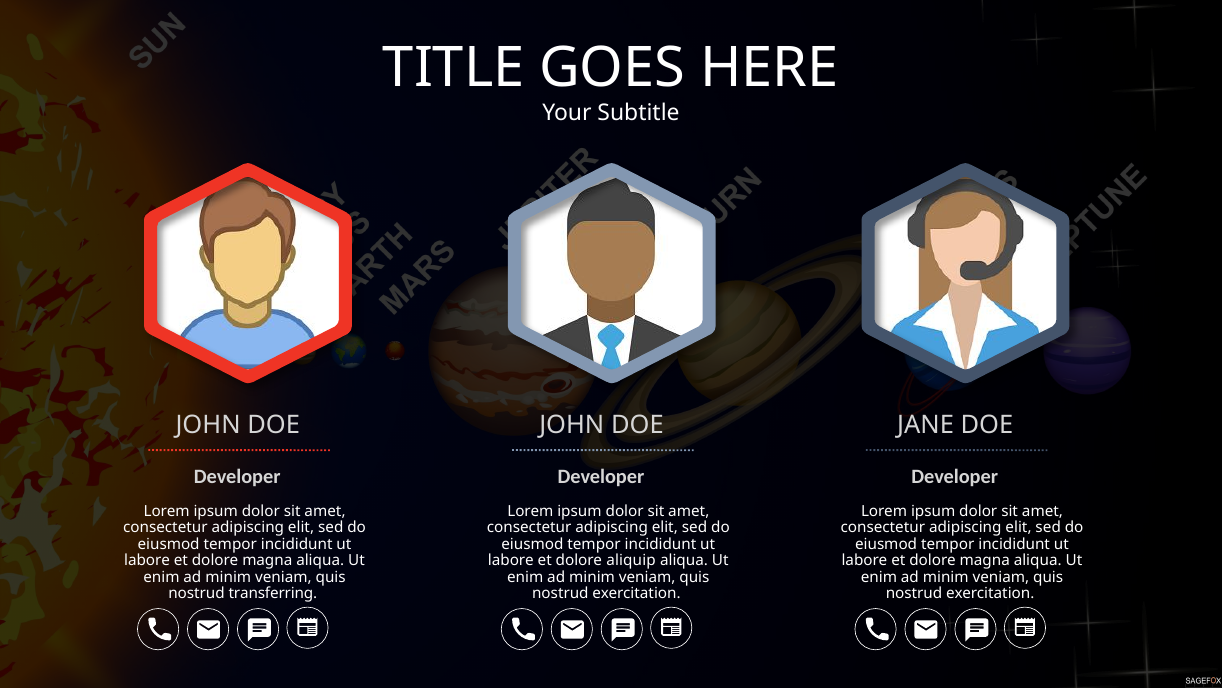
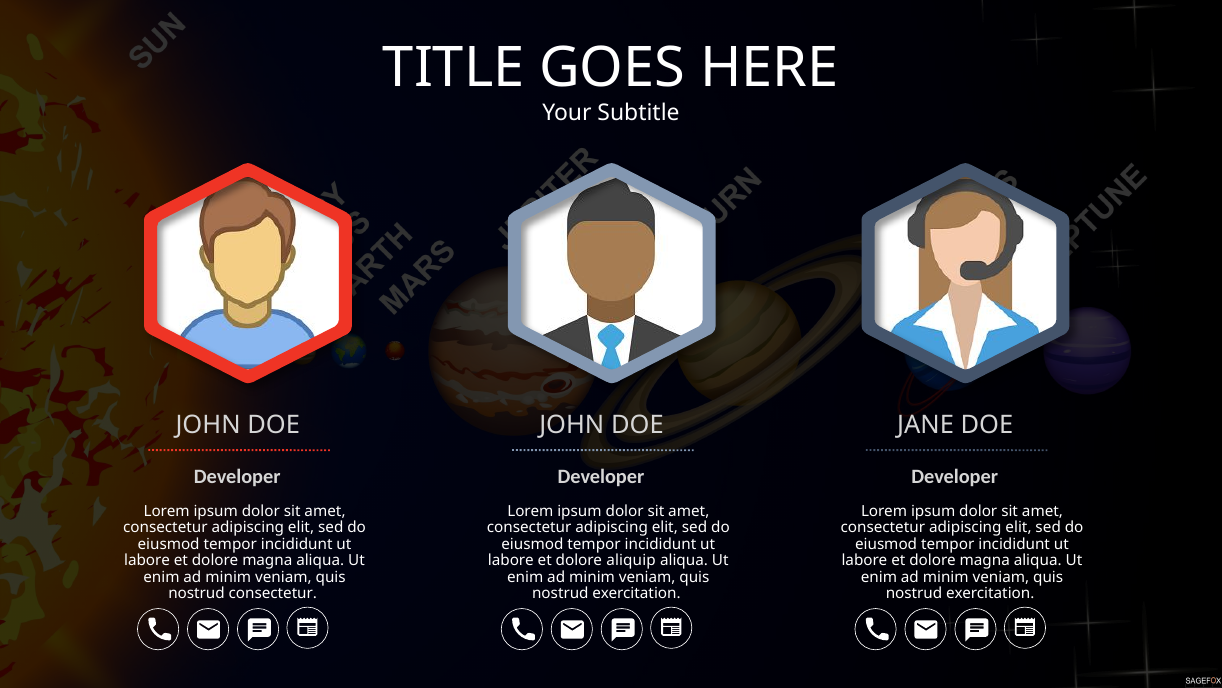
nostrud transferring: transferring -> consectetur
